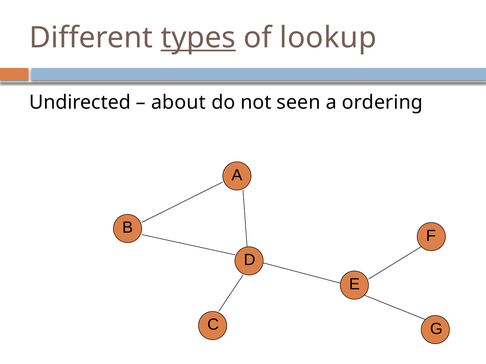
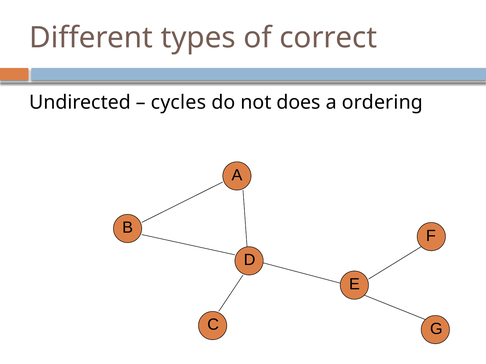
types underline: present -> none
lookup: lookup -> correct
about: about -> cycles
seen: seen -> does
